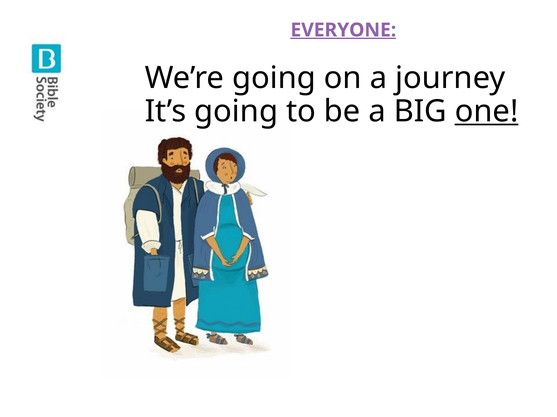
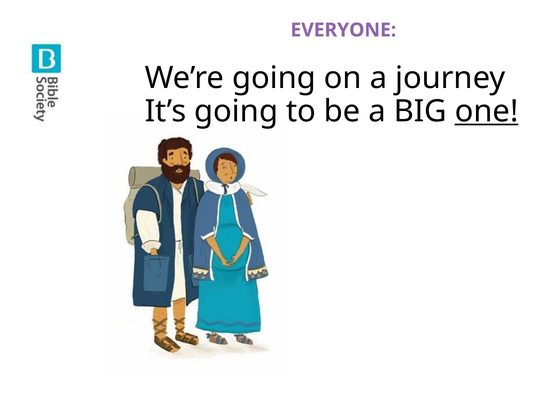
EVERYONE underline: present -> none
